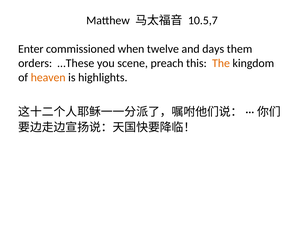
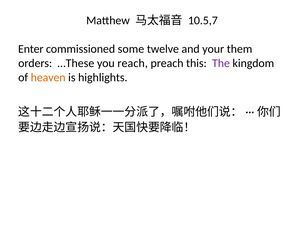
when: when -> some
days: days -> your
scene: scene -> reach
The colour: orange -> purple
